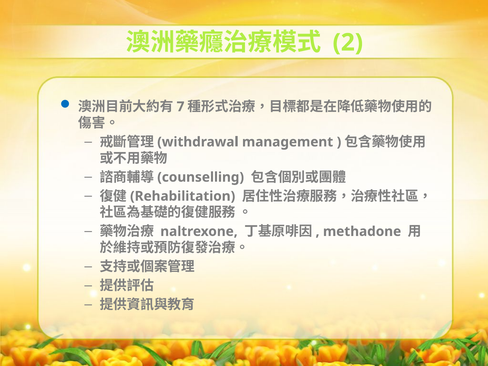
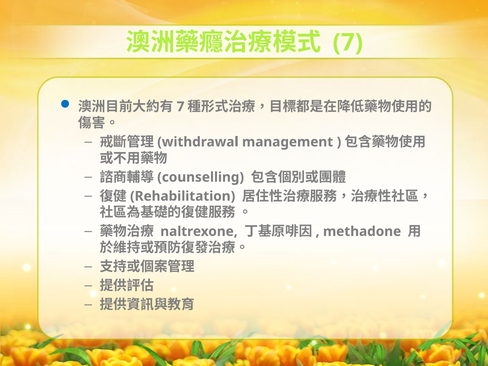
2 at (348, 42): 2 -> 7
